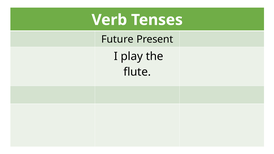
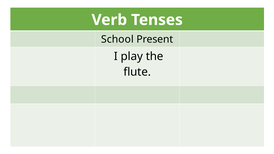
Future: Future -> School
